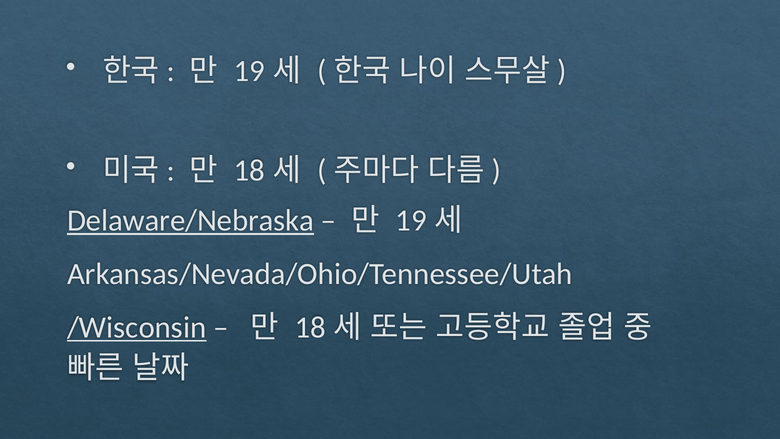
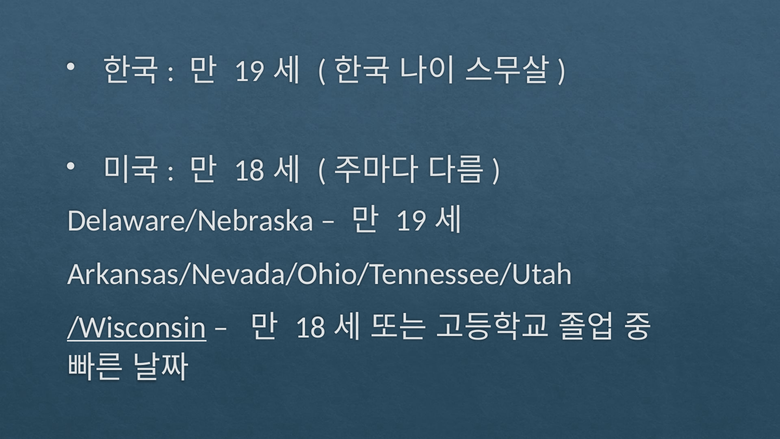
Delaware/Nebraska underline: present -> none
